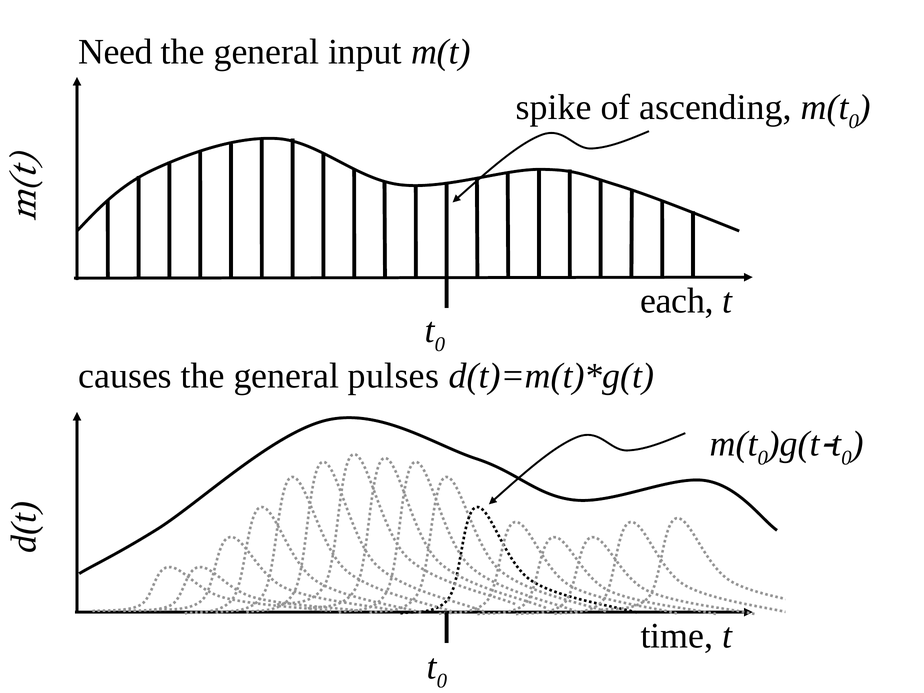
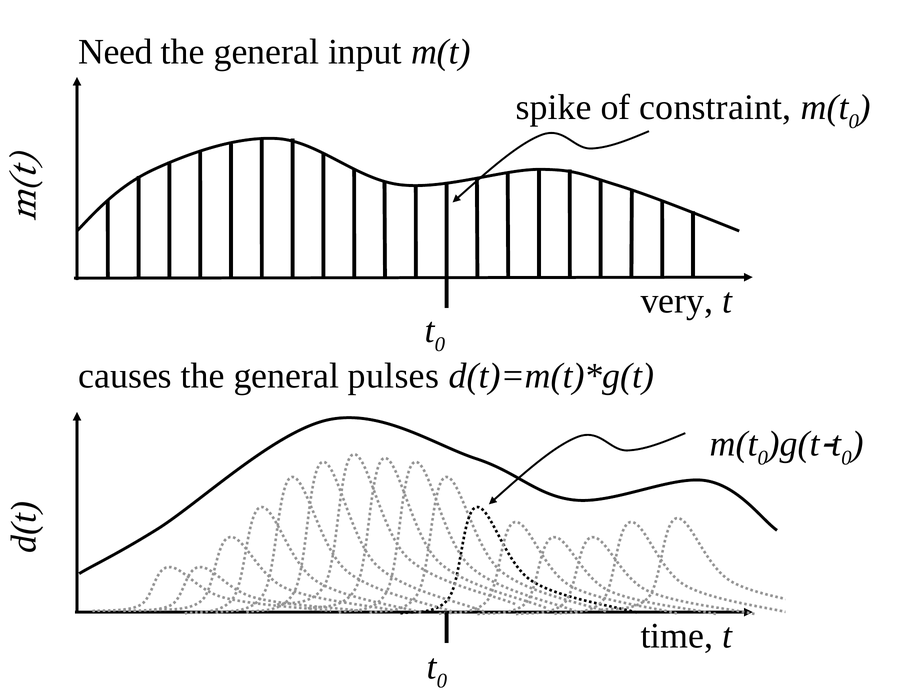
ascending: ascending -> constraint
each: each -> very
